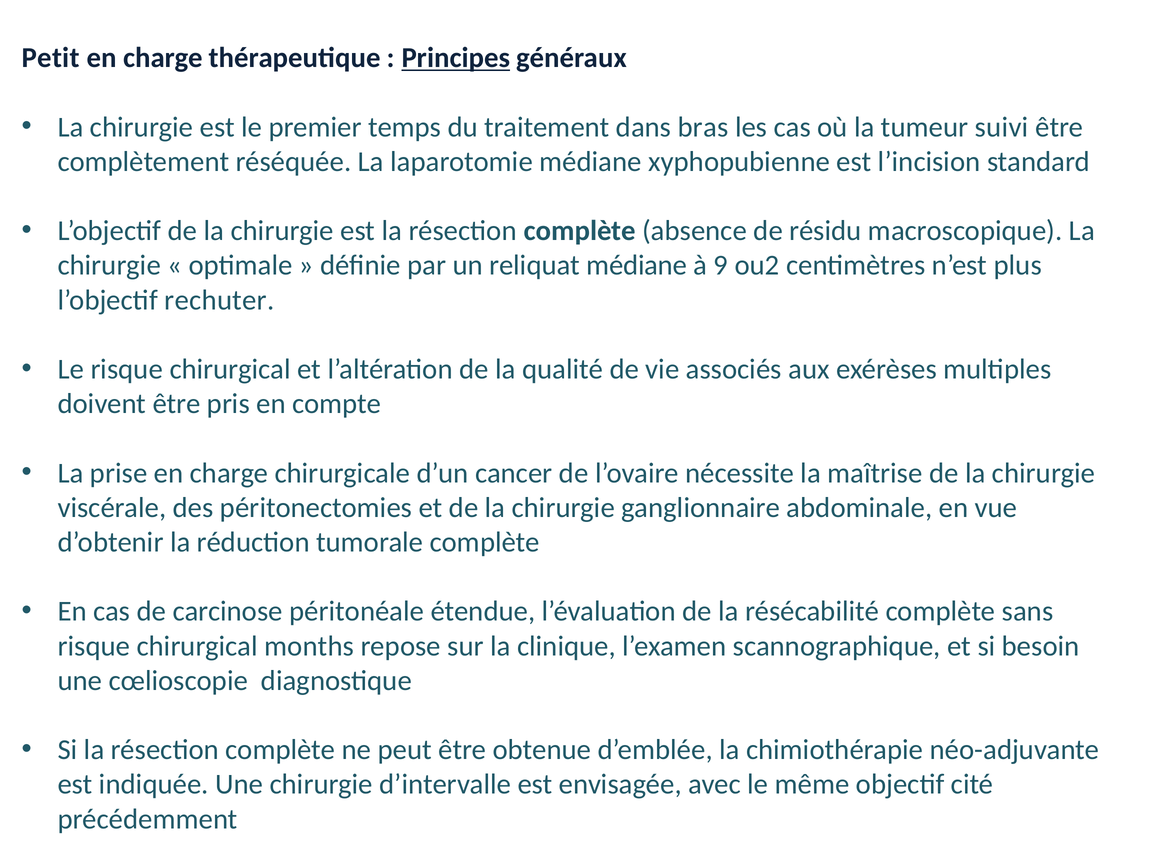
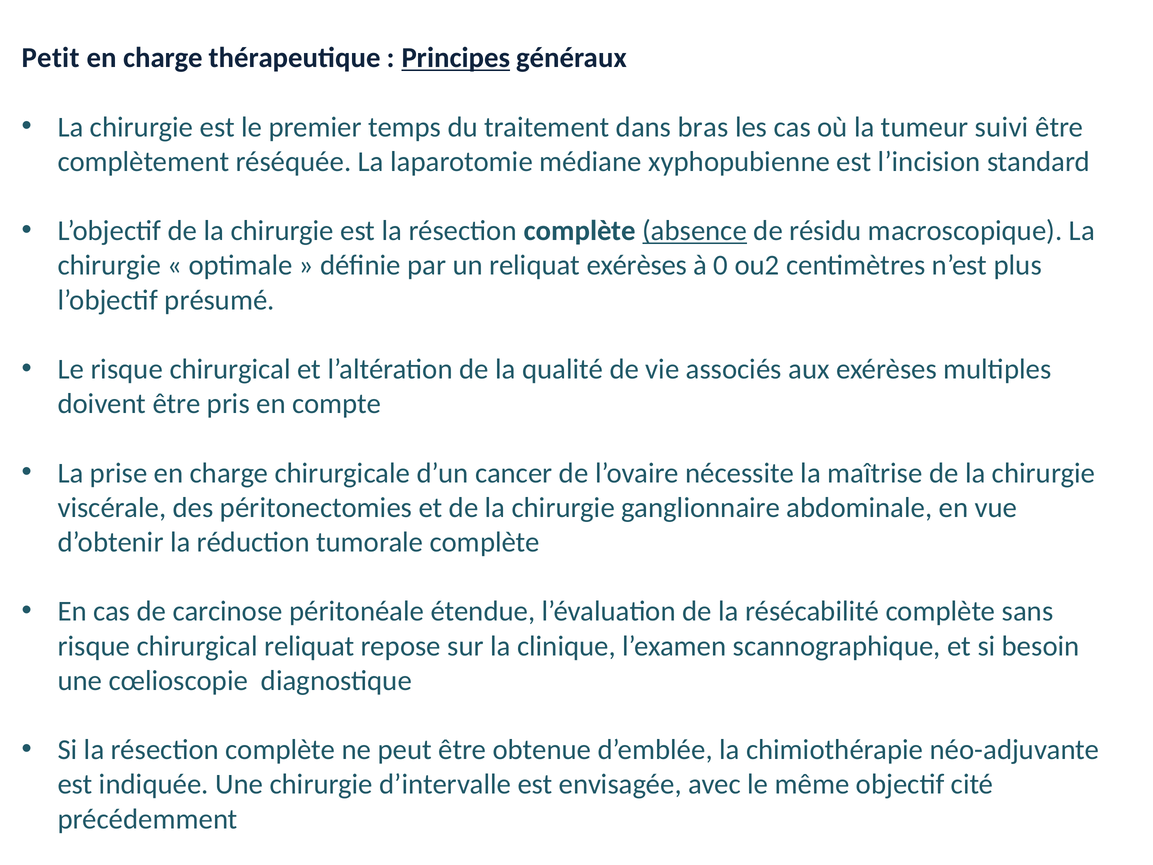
absence underline: none -> present
reliquat médiane: médiane -> exérèses
9: 9 -> 0
rechuter: rechuter -> présumé
chirurgical months: months -> reliquat
